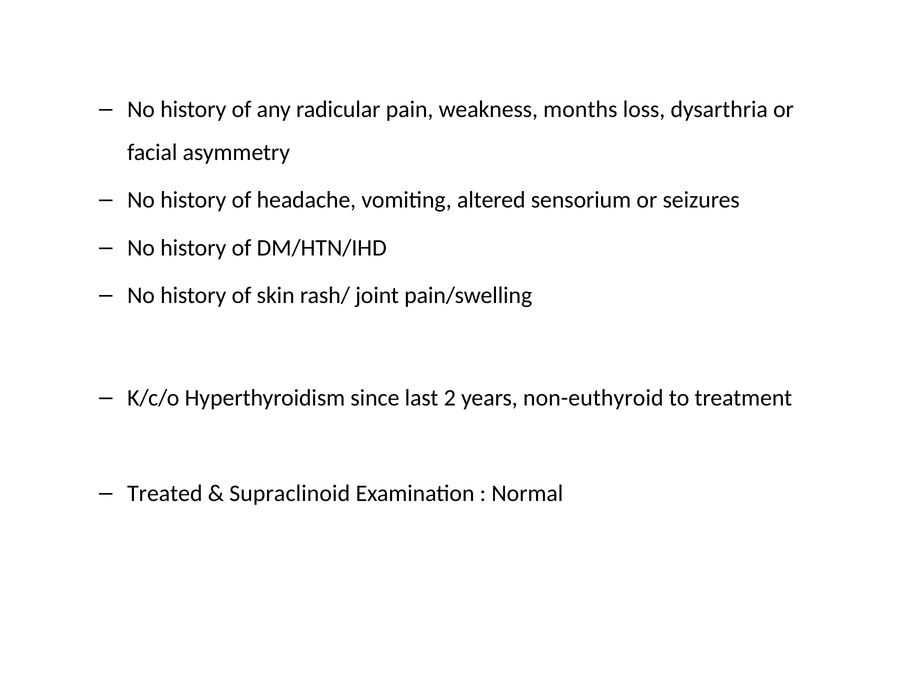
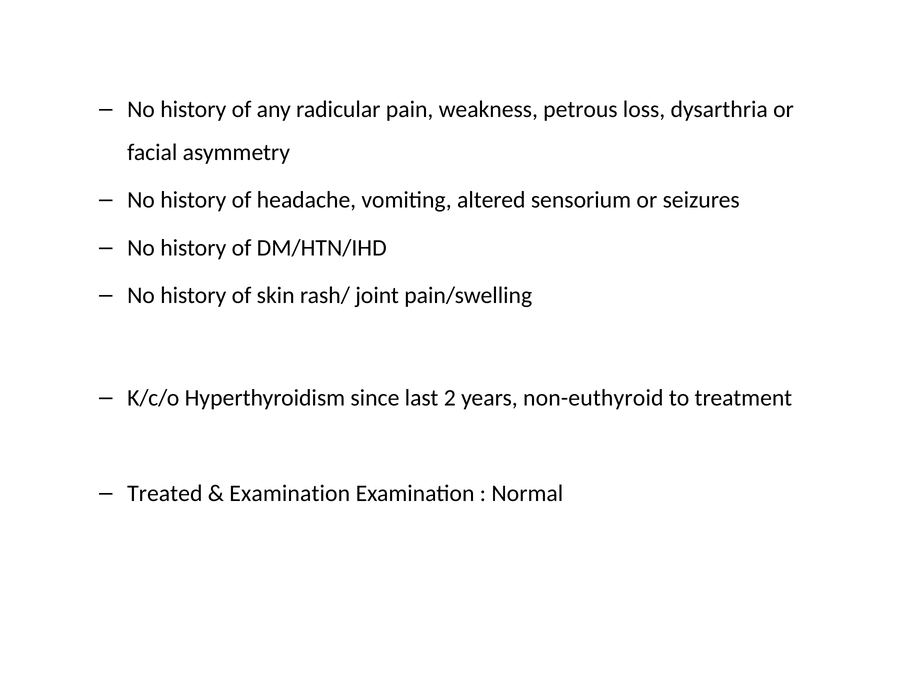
months: months -> petrous
Supraclinoid at (290, 493): Supraclinoid -> Examination
